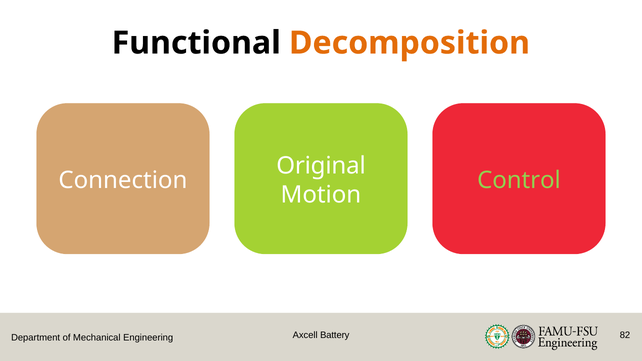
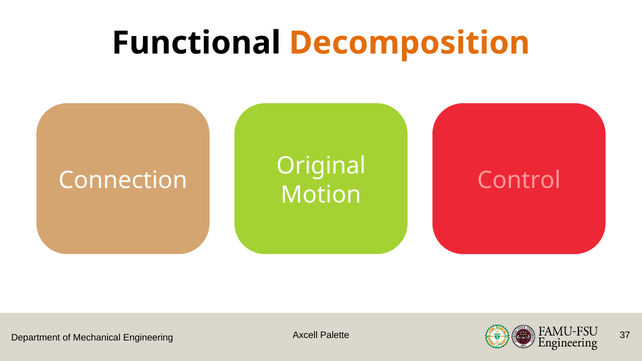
Control colour: light green -> pink
Battery: Battery -> Palette
82: 82 -> 37
